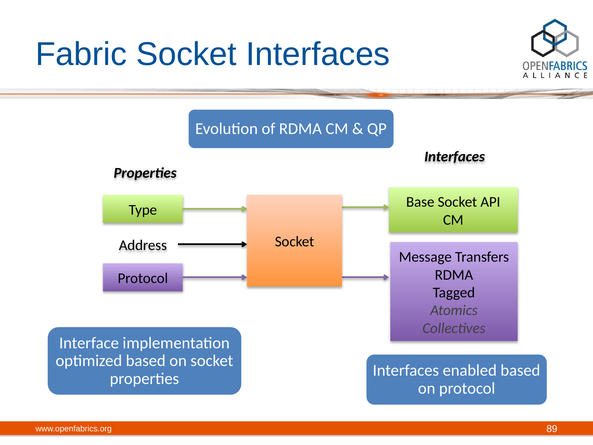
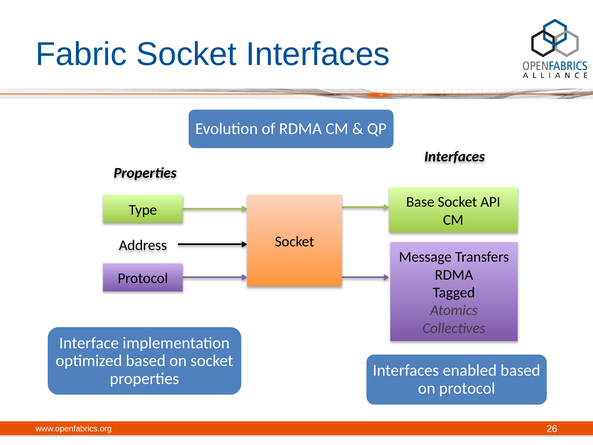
89: 89 -> 26
